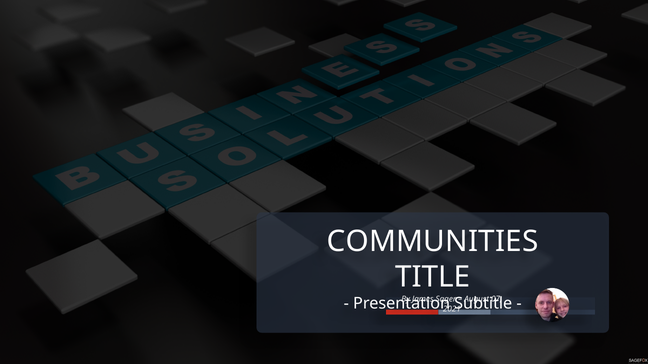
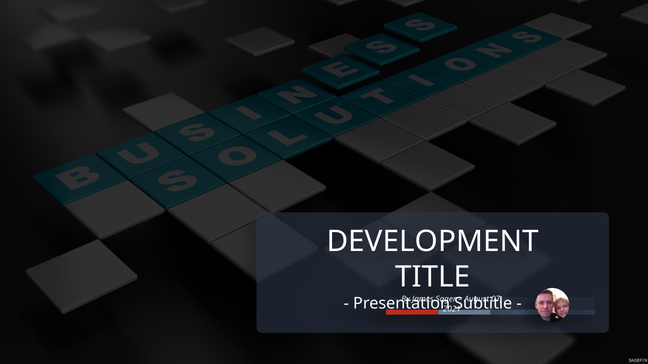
COMMUNITIES: COMMUNITIES -> DEVELOPMENT
